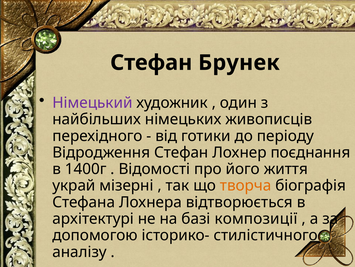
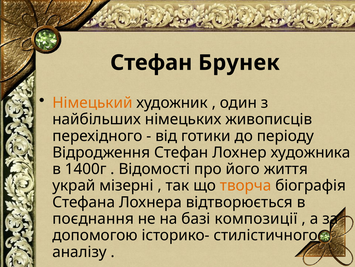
Німецький colour: purple -> orange
поєднання: поєднання -> художника
архітектурі: архітектурі -> поєднання
